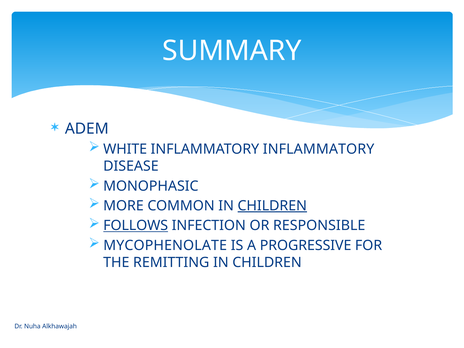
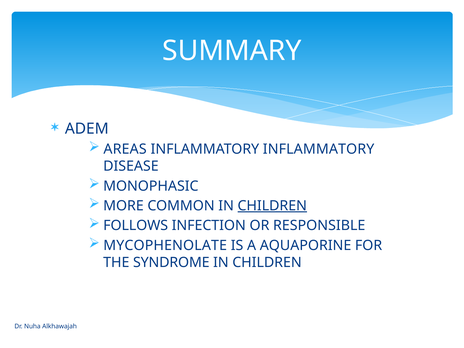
WHITE: WHITE -> AREAS
FOLLOWS underline: present -> none
PROGRESSIVE: PROGRESSIVE -> AQUAPORINE
REMITTING: REMITTING -> SYNDROME
